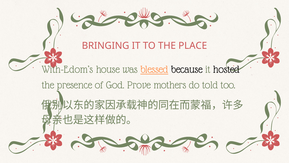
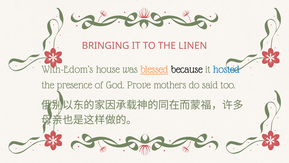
PLACE: PLACE -> LINEN
hosted colour: black -> blue
told: told -> said
